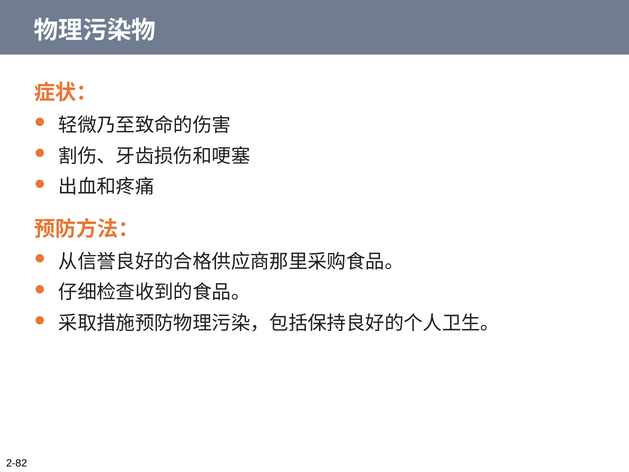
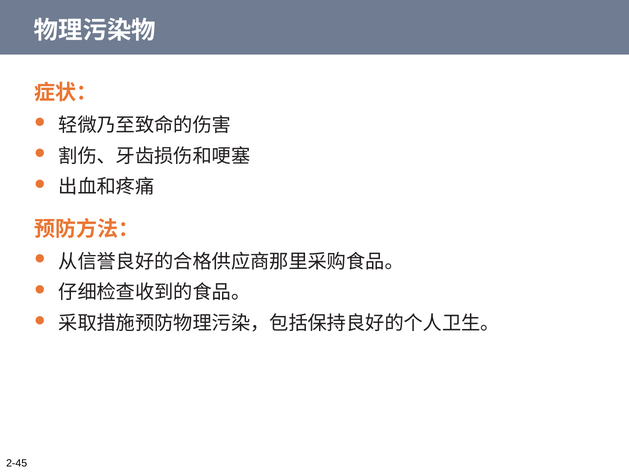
2-82: 2-82 -> 2-45
